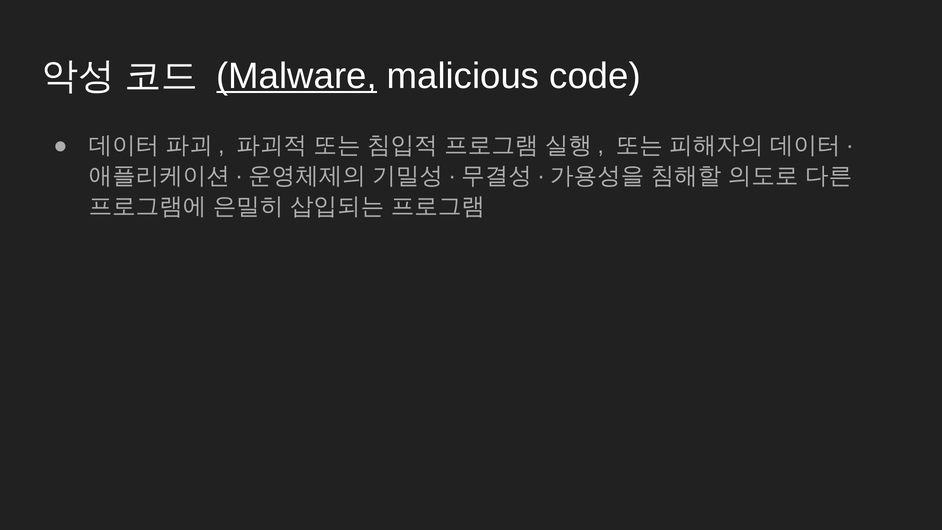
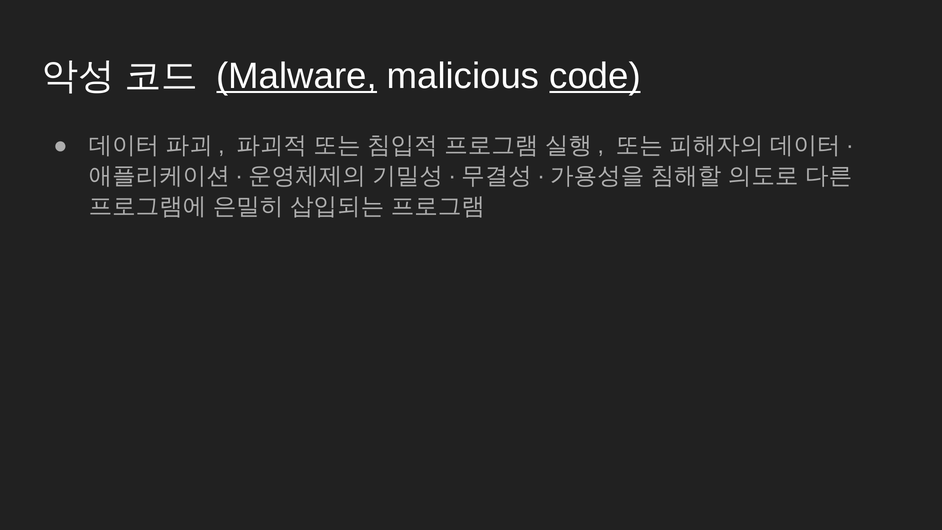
code underline: none -> present
